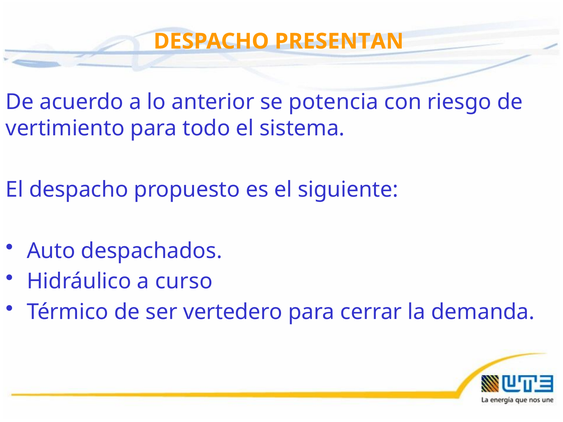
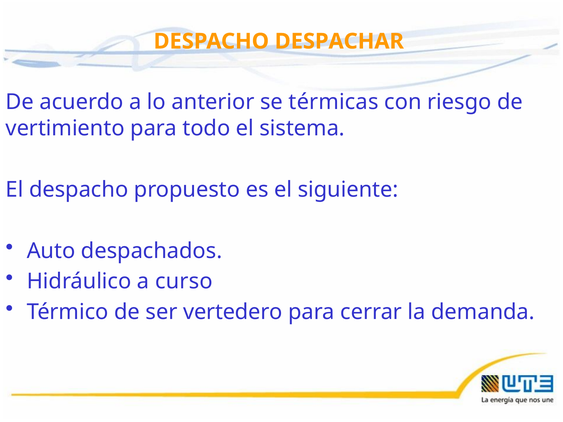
PRESENTAN: PRESENTAN -> DESPACHAR
potencia: potencia -> térmicas
